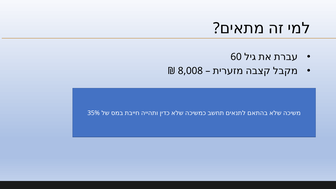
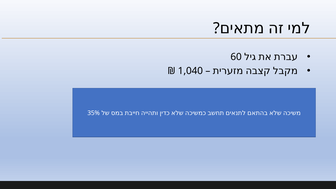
8,008: 8,008 -> 1,040
